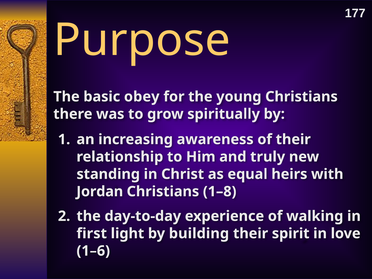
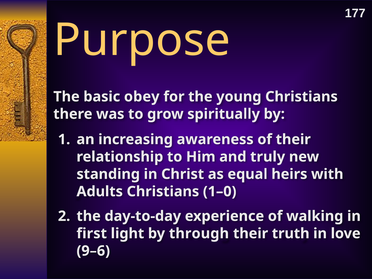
Jordan: Jordan -> Adults
1–8: 1–8 -> 1–0
building: building -> through
spirit: spirit -> truth
1–6: 1–6 -> 9–6
